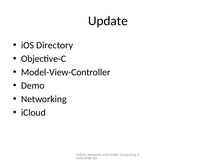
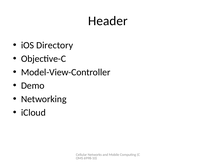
Update: Update -> Header
